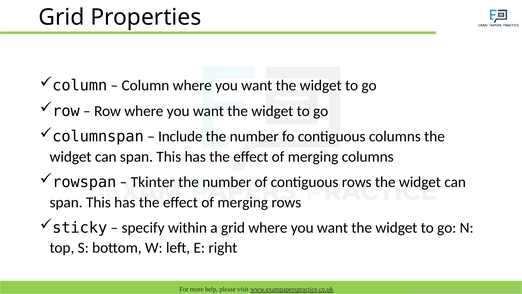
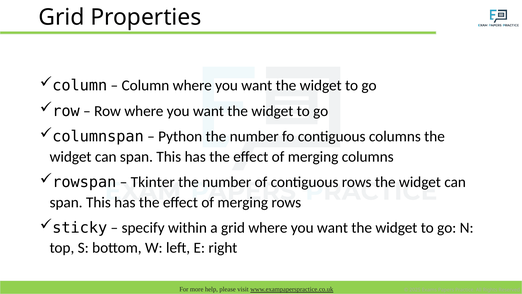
Include: Include -> Python
